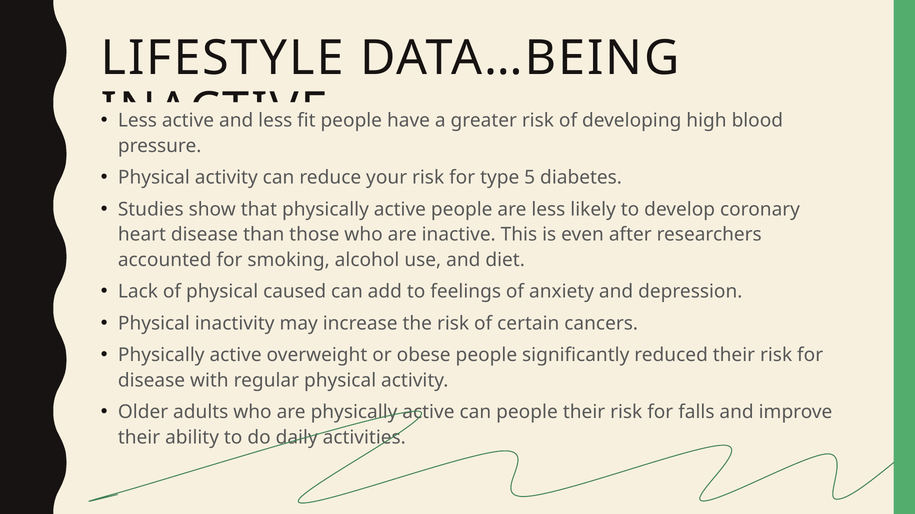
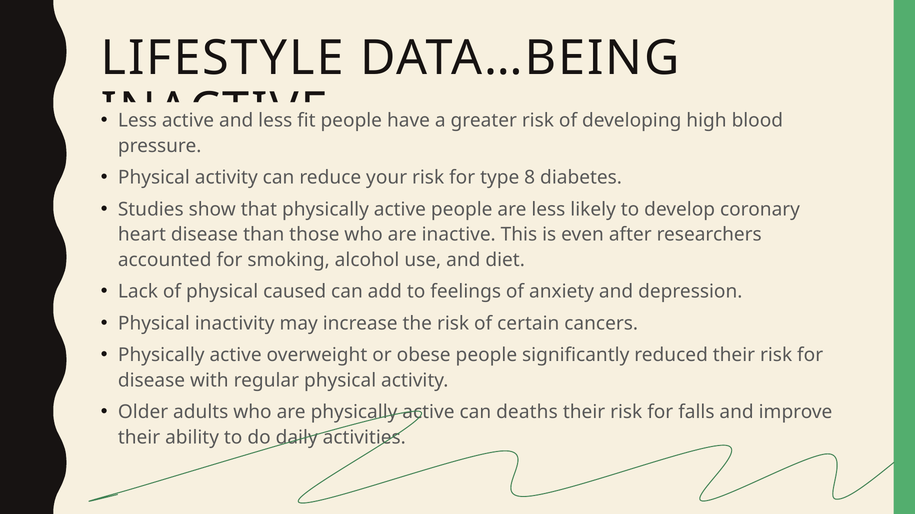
5: 5 -> 8
can people: people -> deaths
